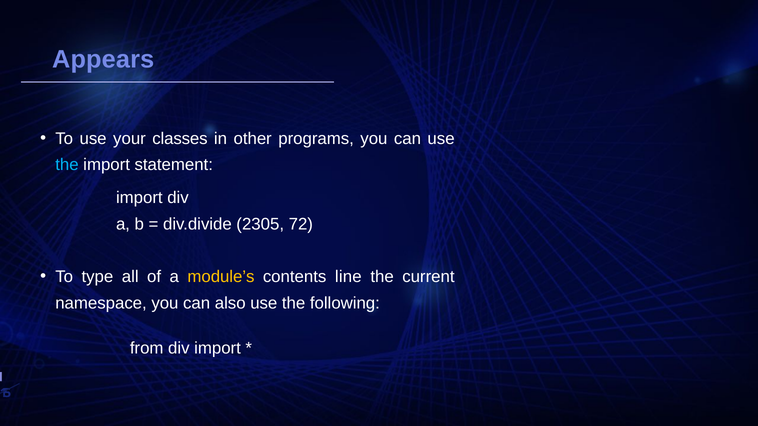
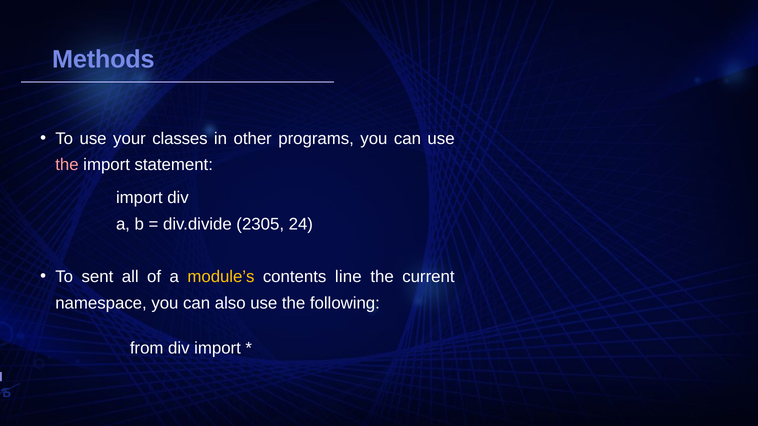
Appears: Appears -> Methods
the at (67, 165) colour: light blue -> pink
72: 72 -> 24
type: type -> sent
